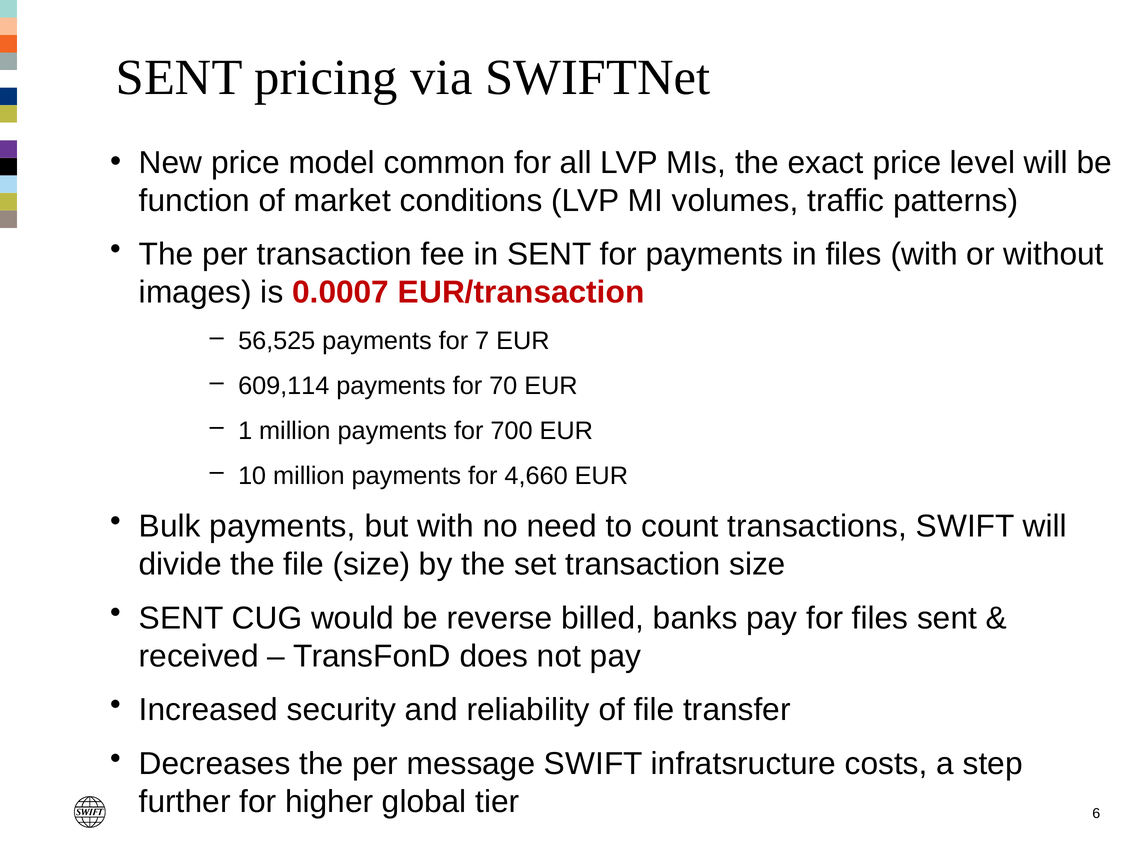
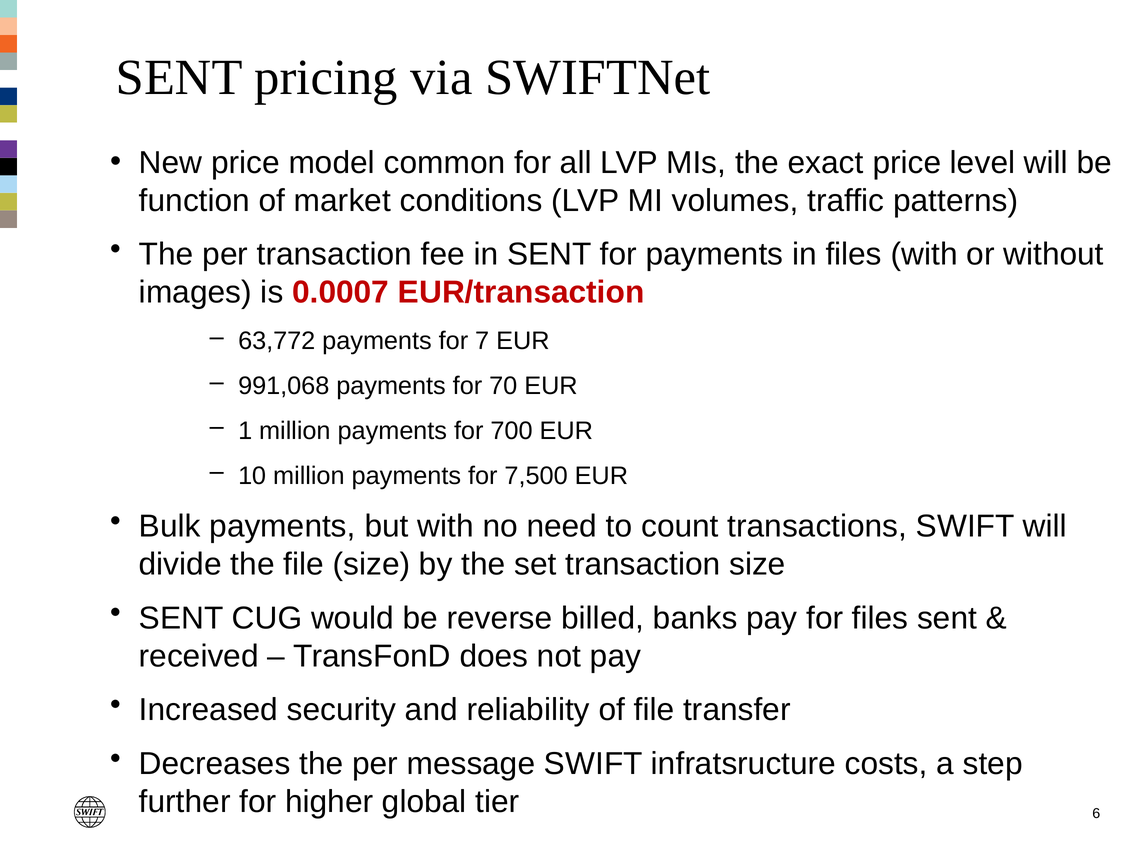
56,525: 56,525 -> 63,772
609,114: 609,114 -> 991,068
4,660: 4,660 -> 7,500
